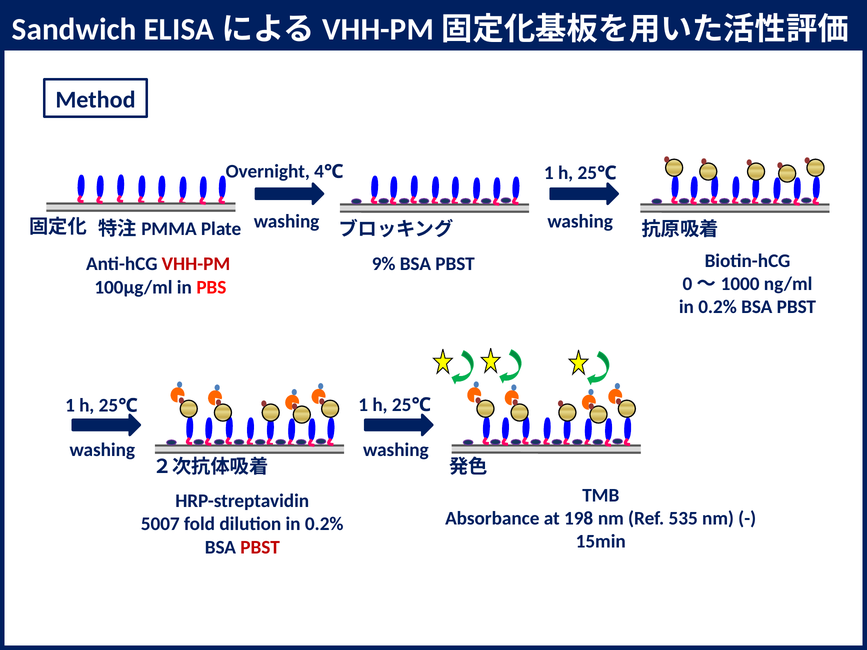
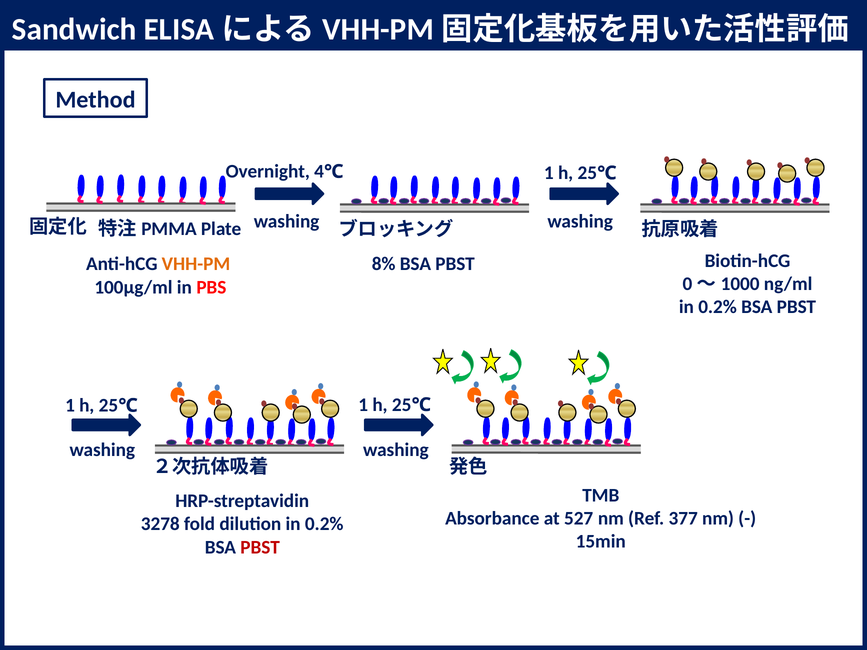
VHH-PM colour: red -> orange
9%: 9% -> 8%
198: 198 -> 527
535: 535 -> 377
5007: 5007 -> 3278
